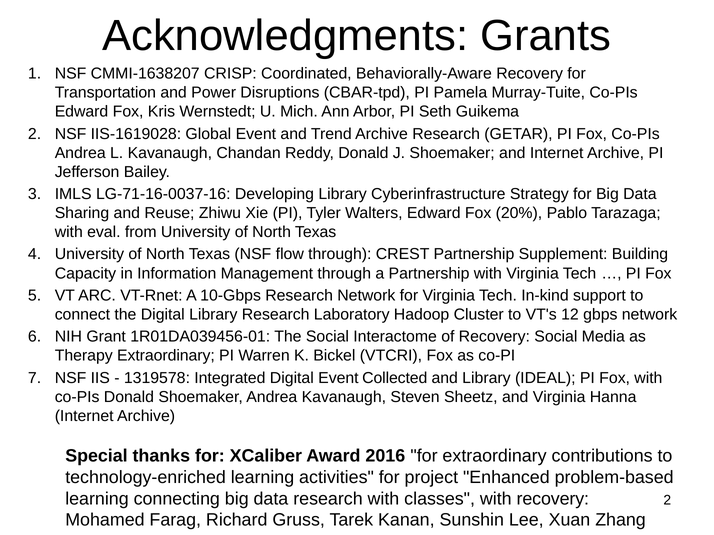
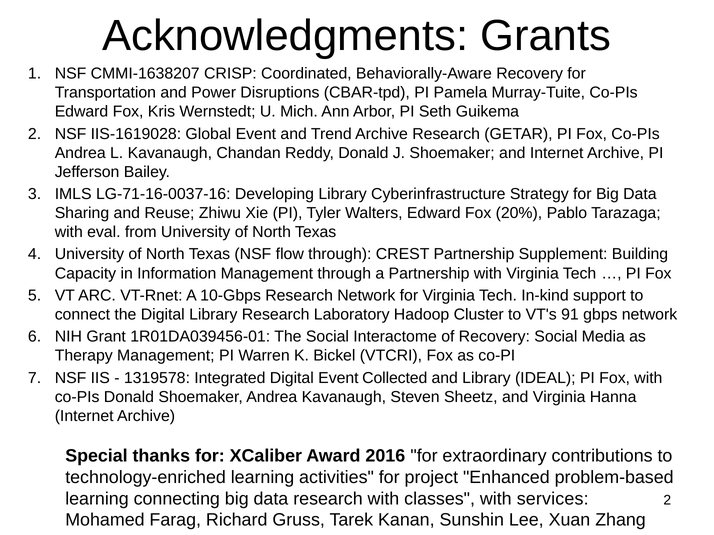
12: 12 -> 91
Therapy Extraordinary: Extraordinary -> Management
with recovery: recovery -> services
